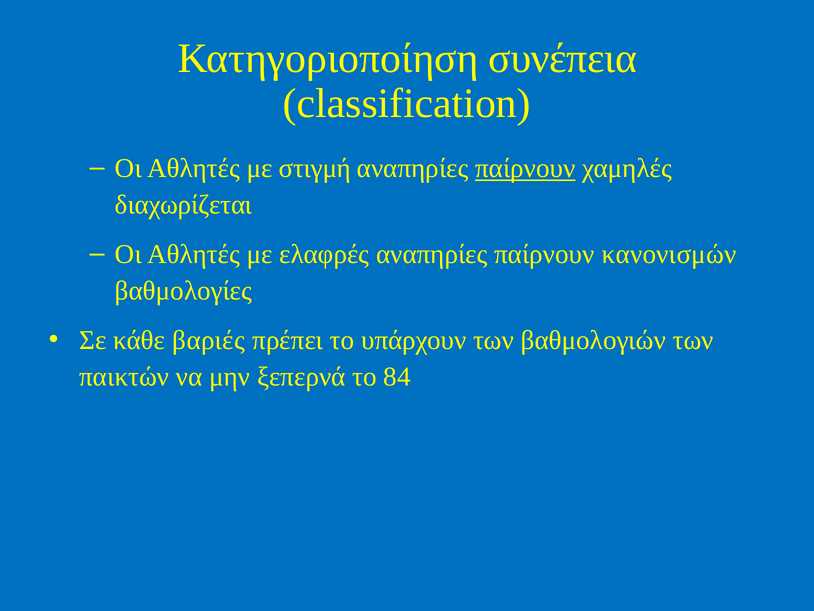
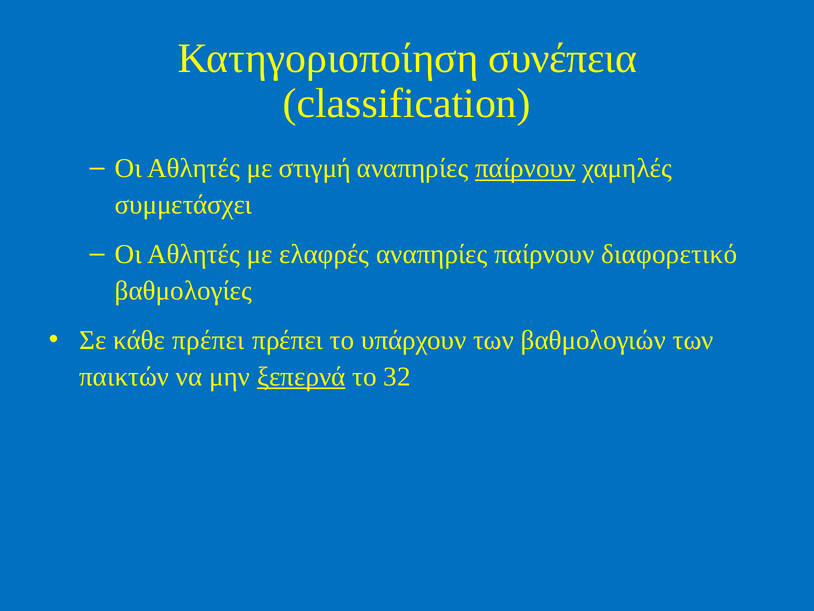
διαχωρίζεται: διαχωρίζεται -> συμμετάσχει
κανονισμών: κανονισμών -> διαφορετικό
κάθε βαριές: βαριές -> πρέπει
ξεπερνά underline: none -> present
84: 84 -> 32
